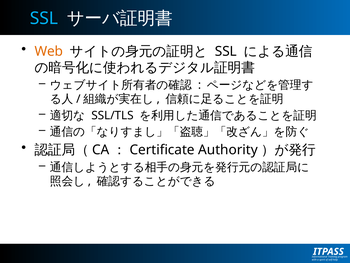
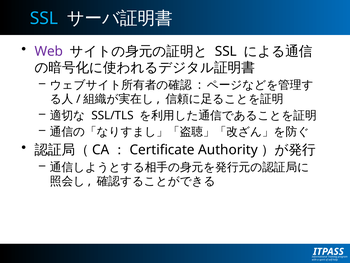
Web colour: orange -> purple
